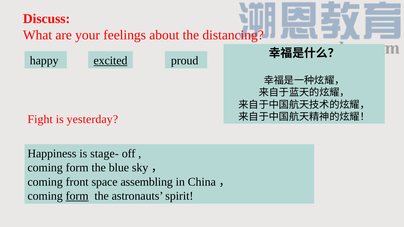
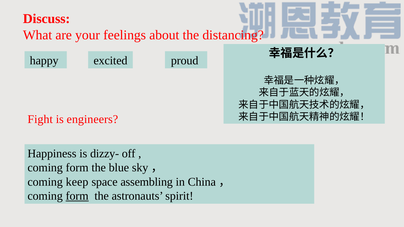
excited underline: present -> none
yesterday: yesterday -> engineers
stage-: stage- -> dizzy-
front: front -> keep
